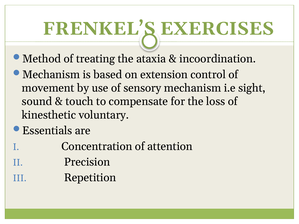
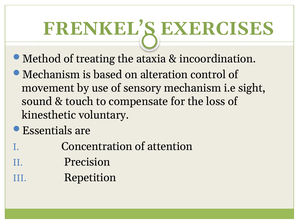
extension: extension -> alteration
